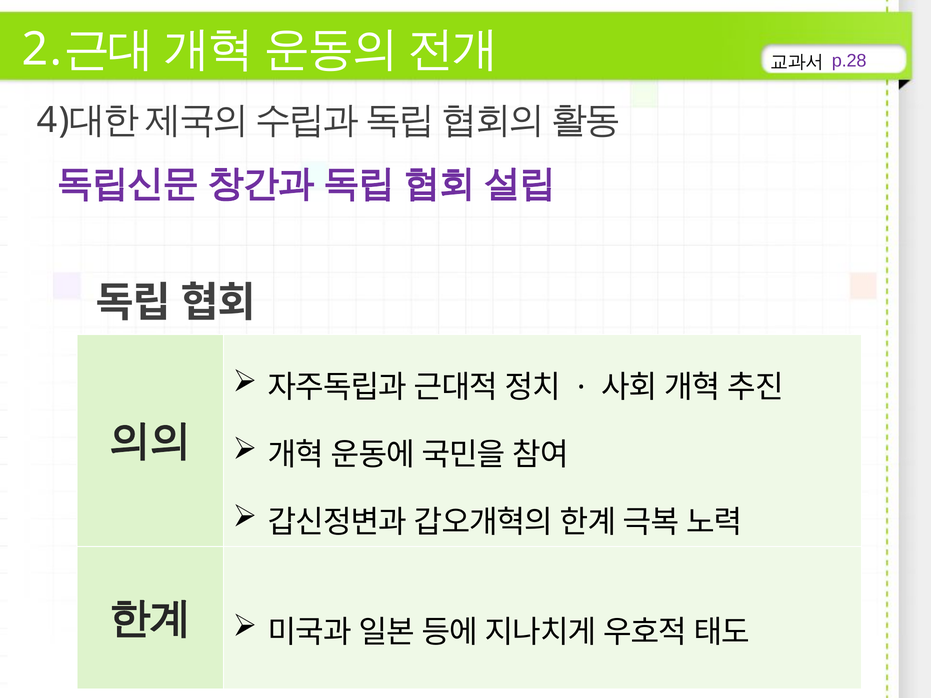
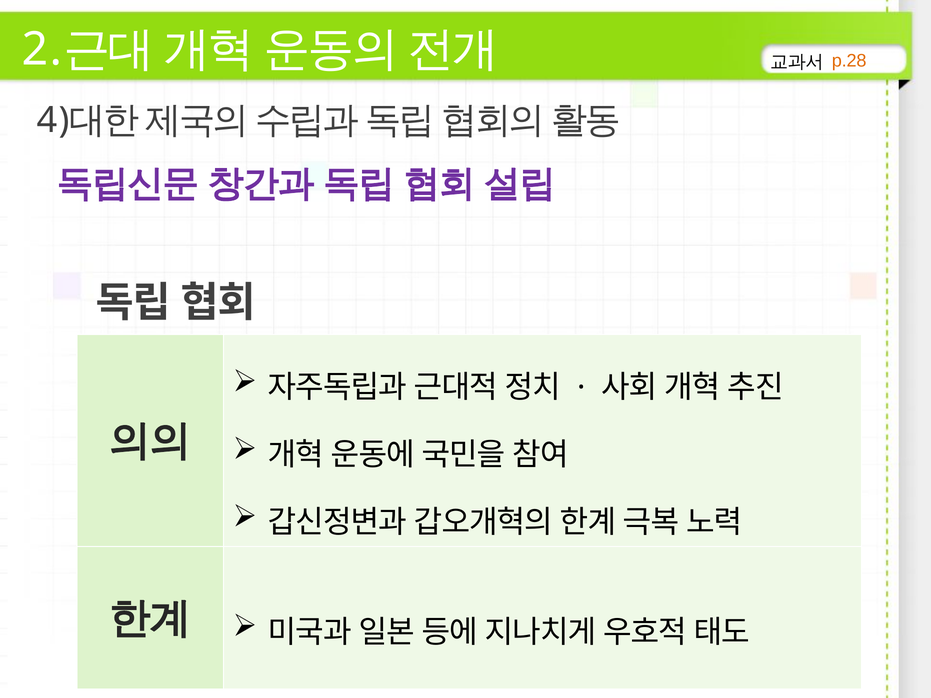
p.28 colour: purple -> orange
